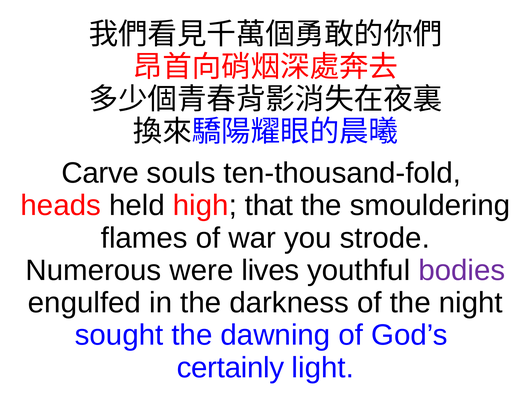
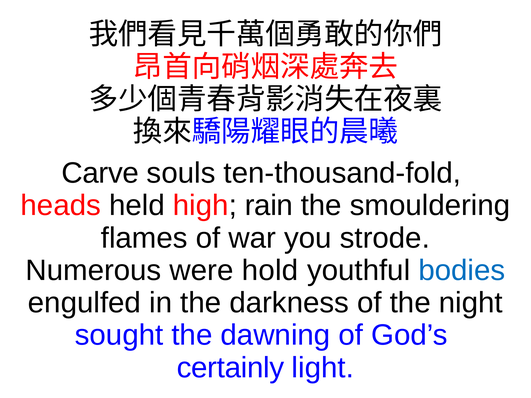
that: that -> rain
lives: lives -> hold
bodies colour: purple -> blue
